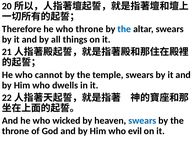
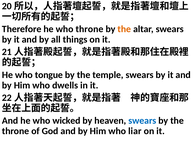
the at (124, 29) colour: blue -> orange
cannot: cannot -> tongue
evil: evil -> liar
